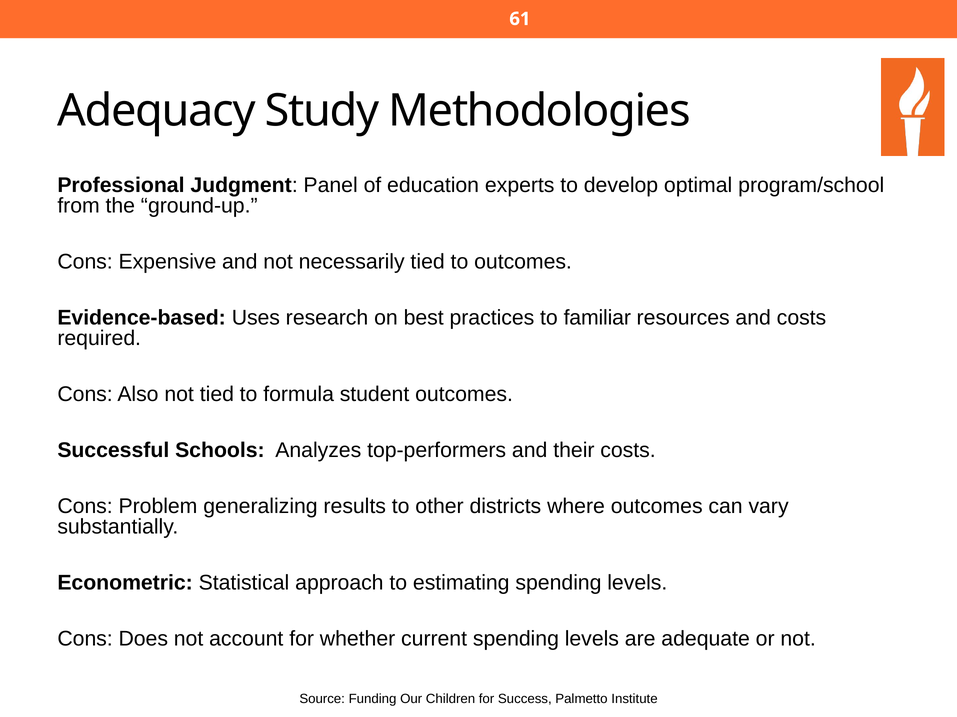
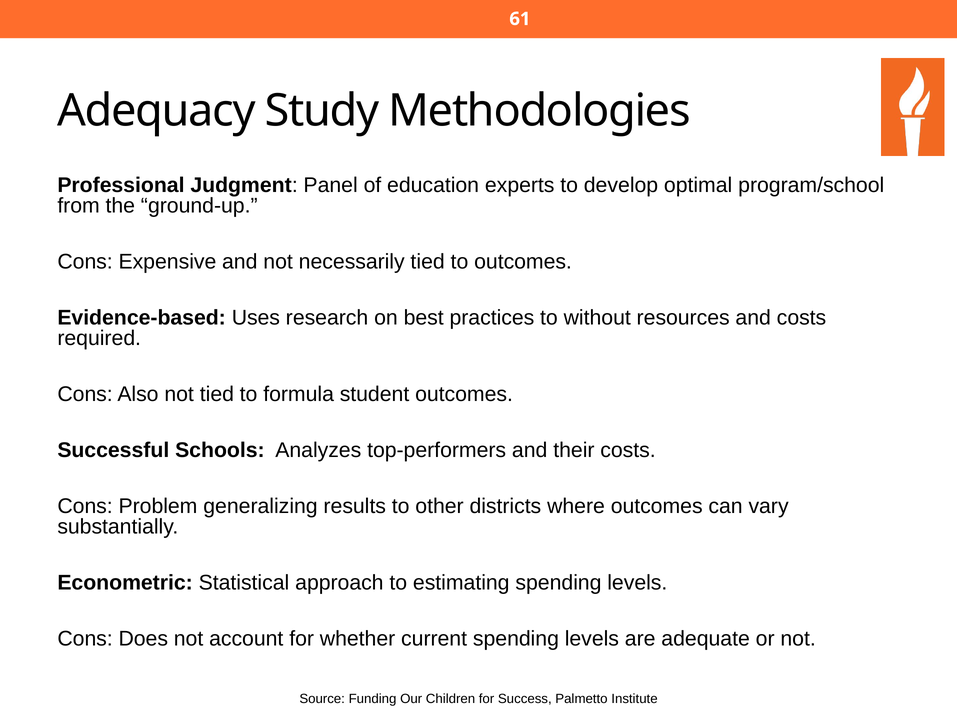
familiar: familiar -> without
